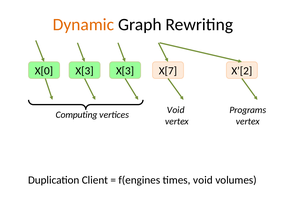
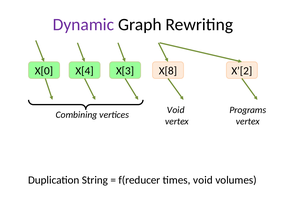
Dynamic colour: orange -> purple
X[0 X[3: X[3 -> X[4
X[7: X[7 -> X[8
Computing: Computing -> Combining
Client: Client -> String
f(engines: f(engines -> f(reducer
